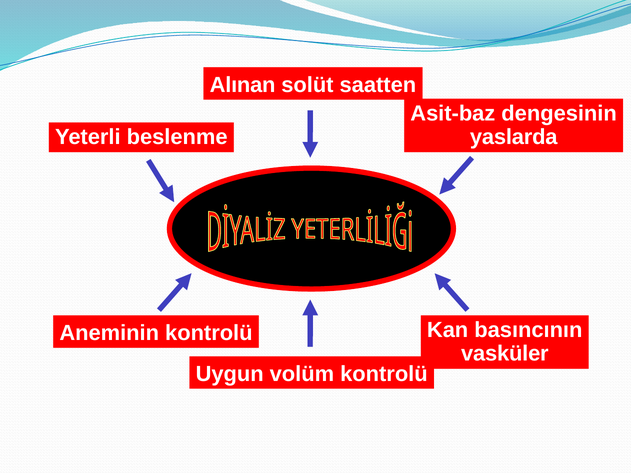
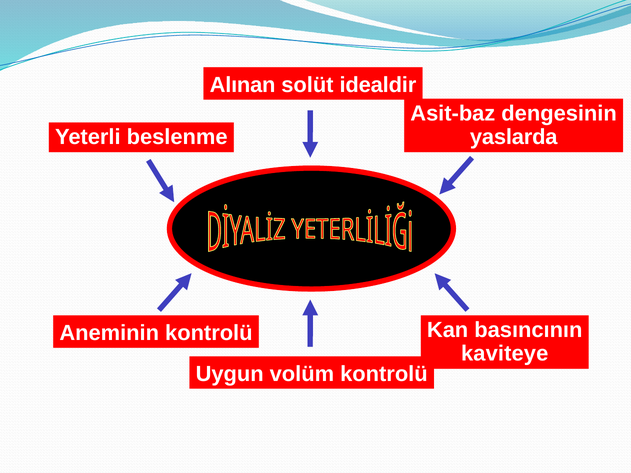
saatten: saatten -> idealdir
vasküler: vasküler -> kaviteye
